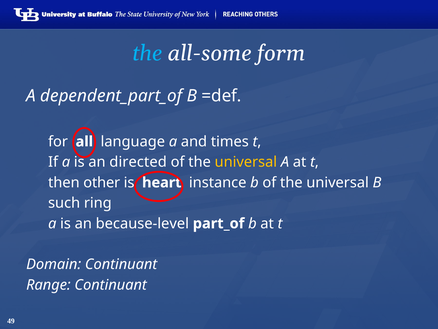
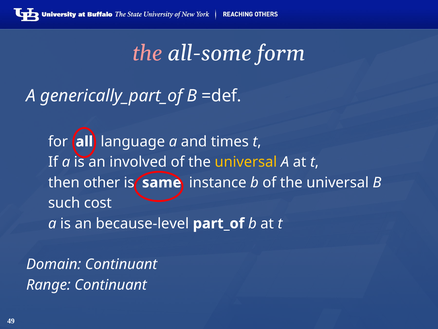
the at (148, 53) colour: light blue -> pink
dependent_part_of: dependent_part_of -> generically_part_of
directed: directed -> involved
heart: heart -> same
ring: ring -> cost
